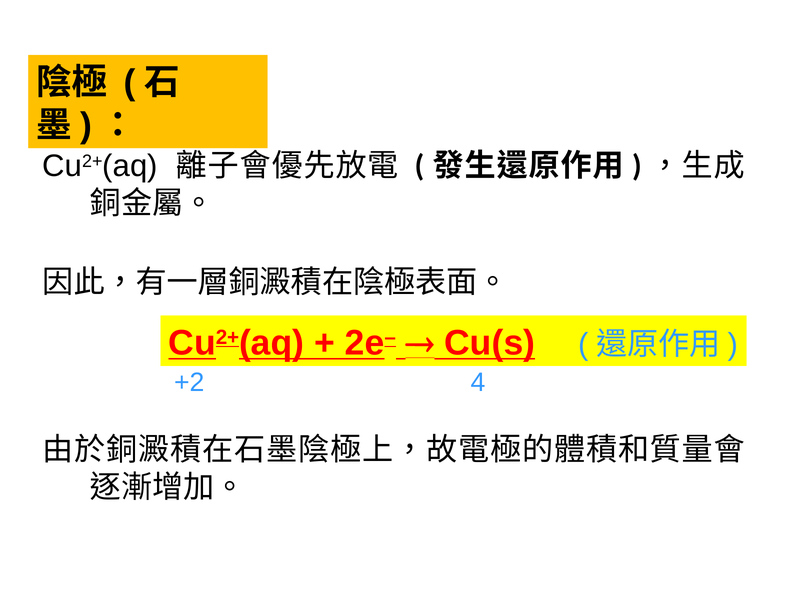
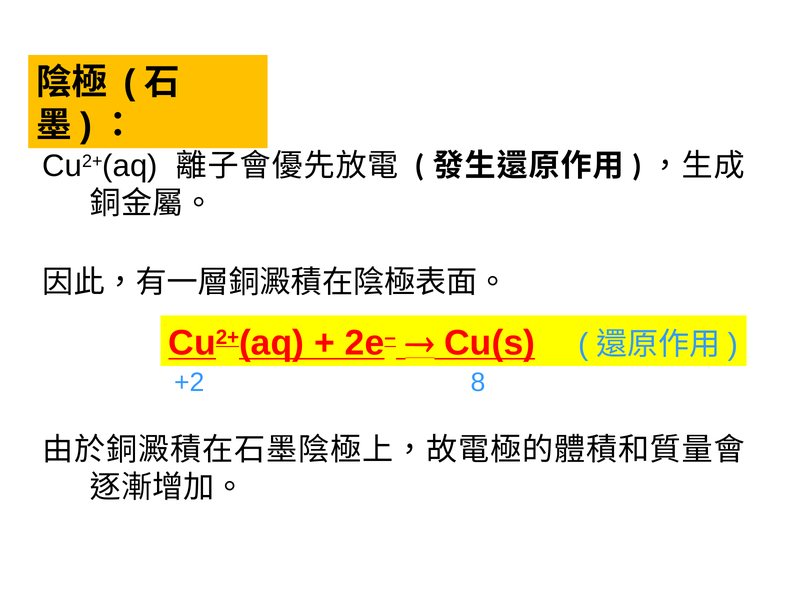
4: 4 -> 8
